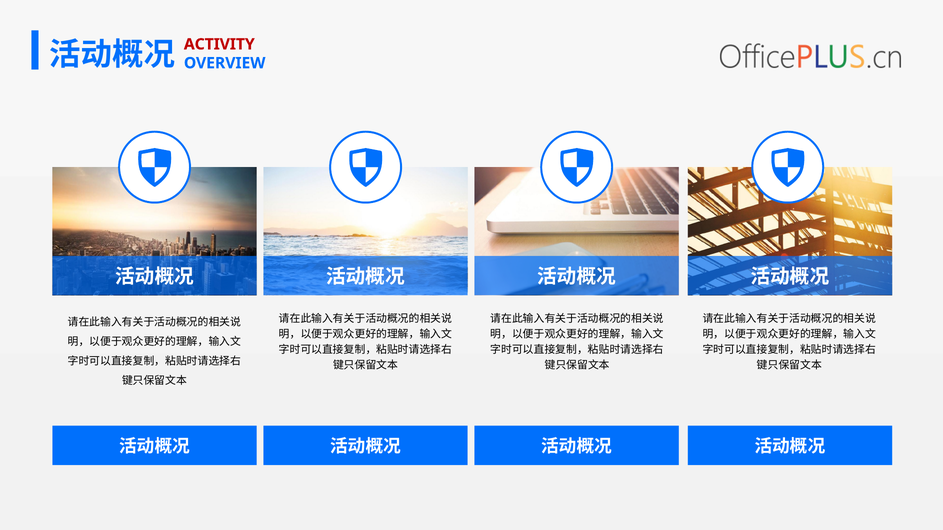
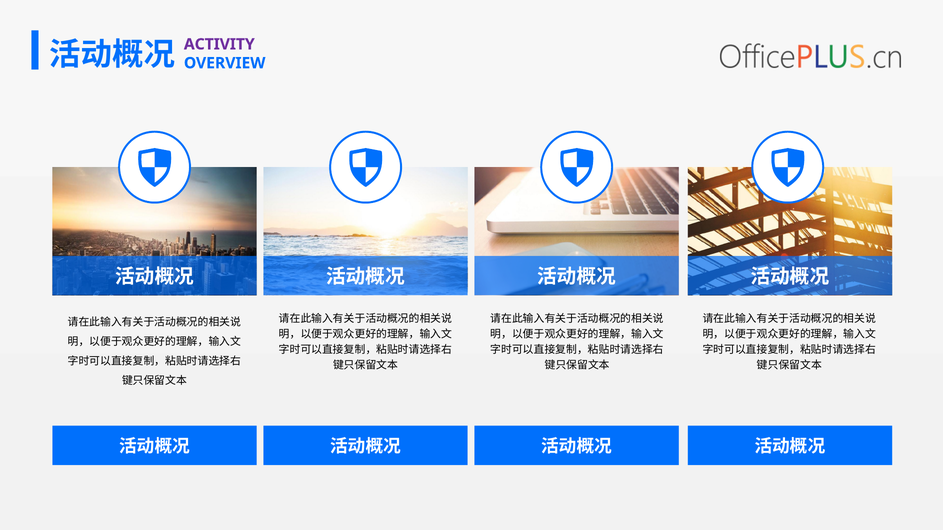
ACTIVITY colour: red -> purple
